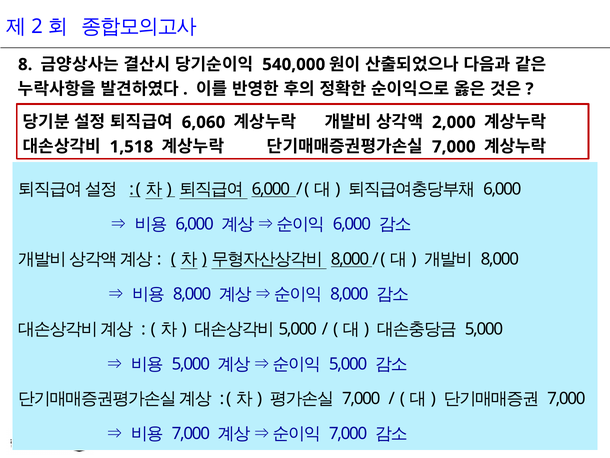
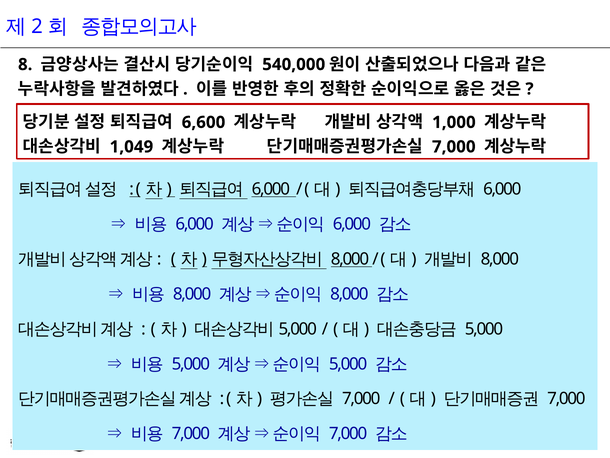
6,060: 6,060 -> 6,600
2,000: 2,000 -> 1,000
1,518: 1,518 -> 1,049
